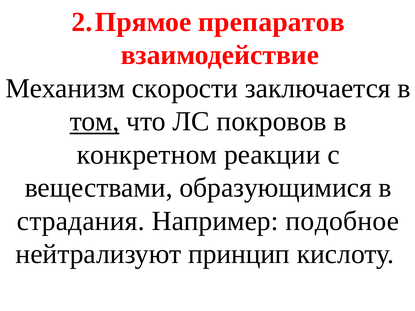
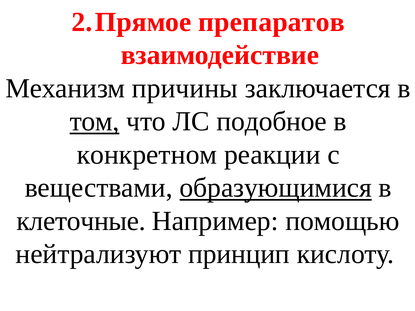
скорости: скорости -> причины
покровов: покровов -> подобное
образующимися underline: none -> present
страдания: страдания -> клеточные
подобное: подобное -> помощью
